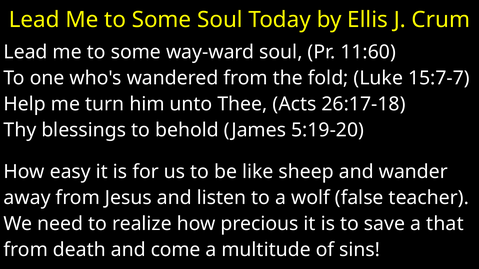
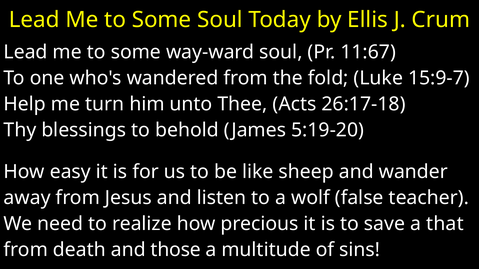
11:60: 11:60 -> 11:67
15:7-7: 15:7-7 -> 15:9-7
come: come -> those
